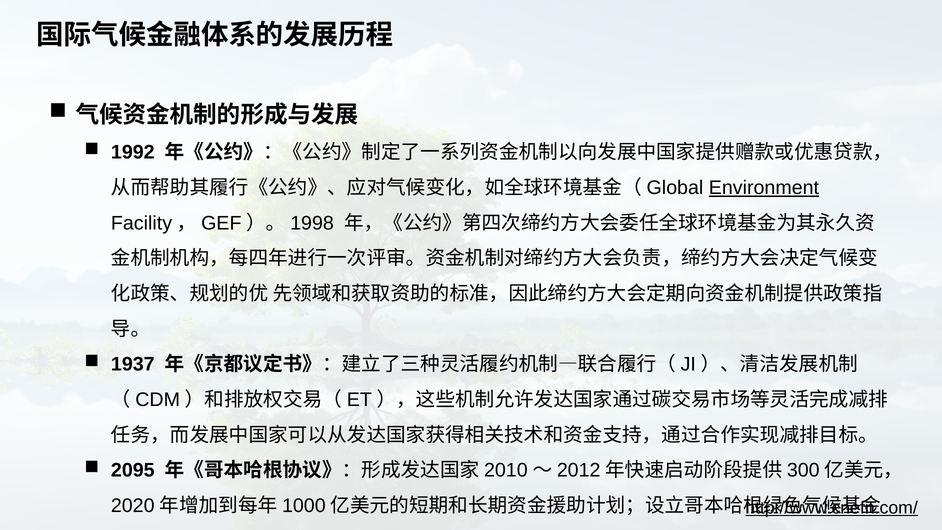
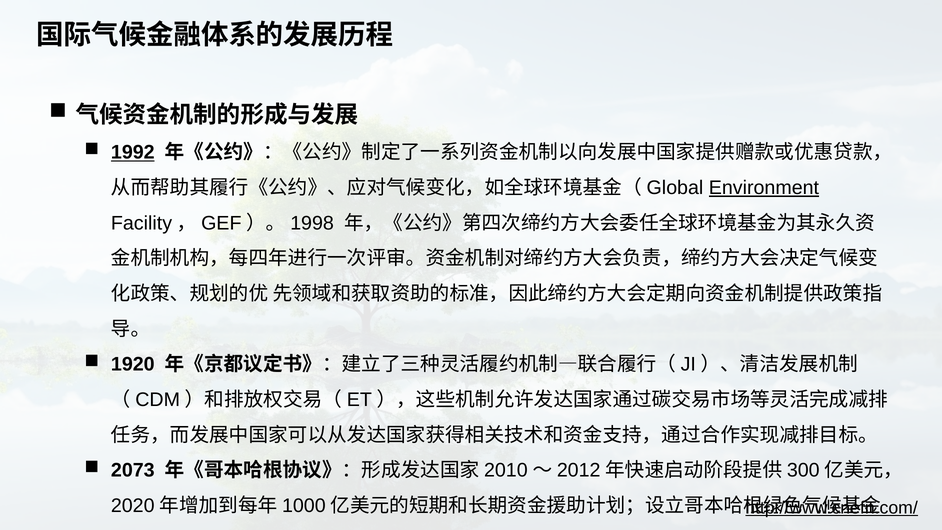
1992 underline: none -> present
1937: 1937 -> 1920
2095: 2095 -> 2073
